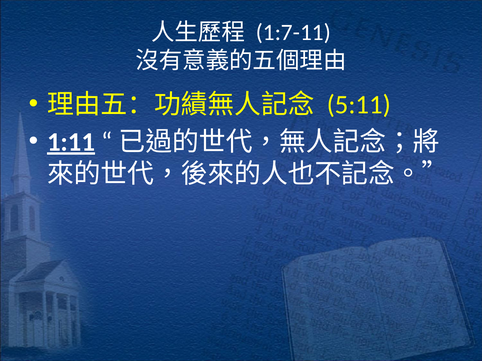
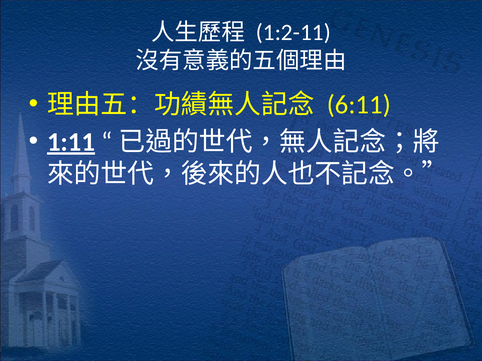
1:7-11: 1:7-11 -> 1:2-11
5:11: 5:11 -> 6:11
